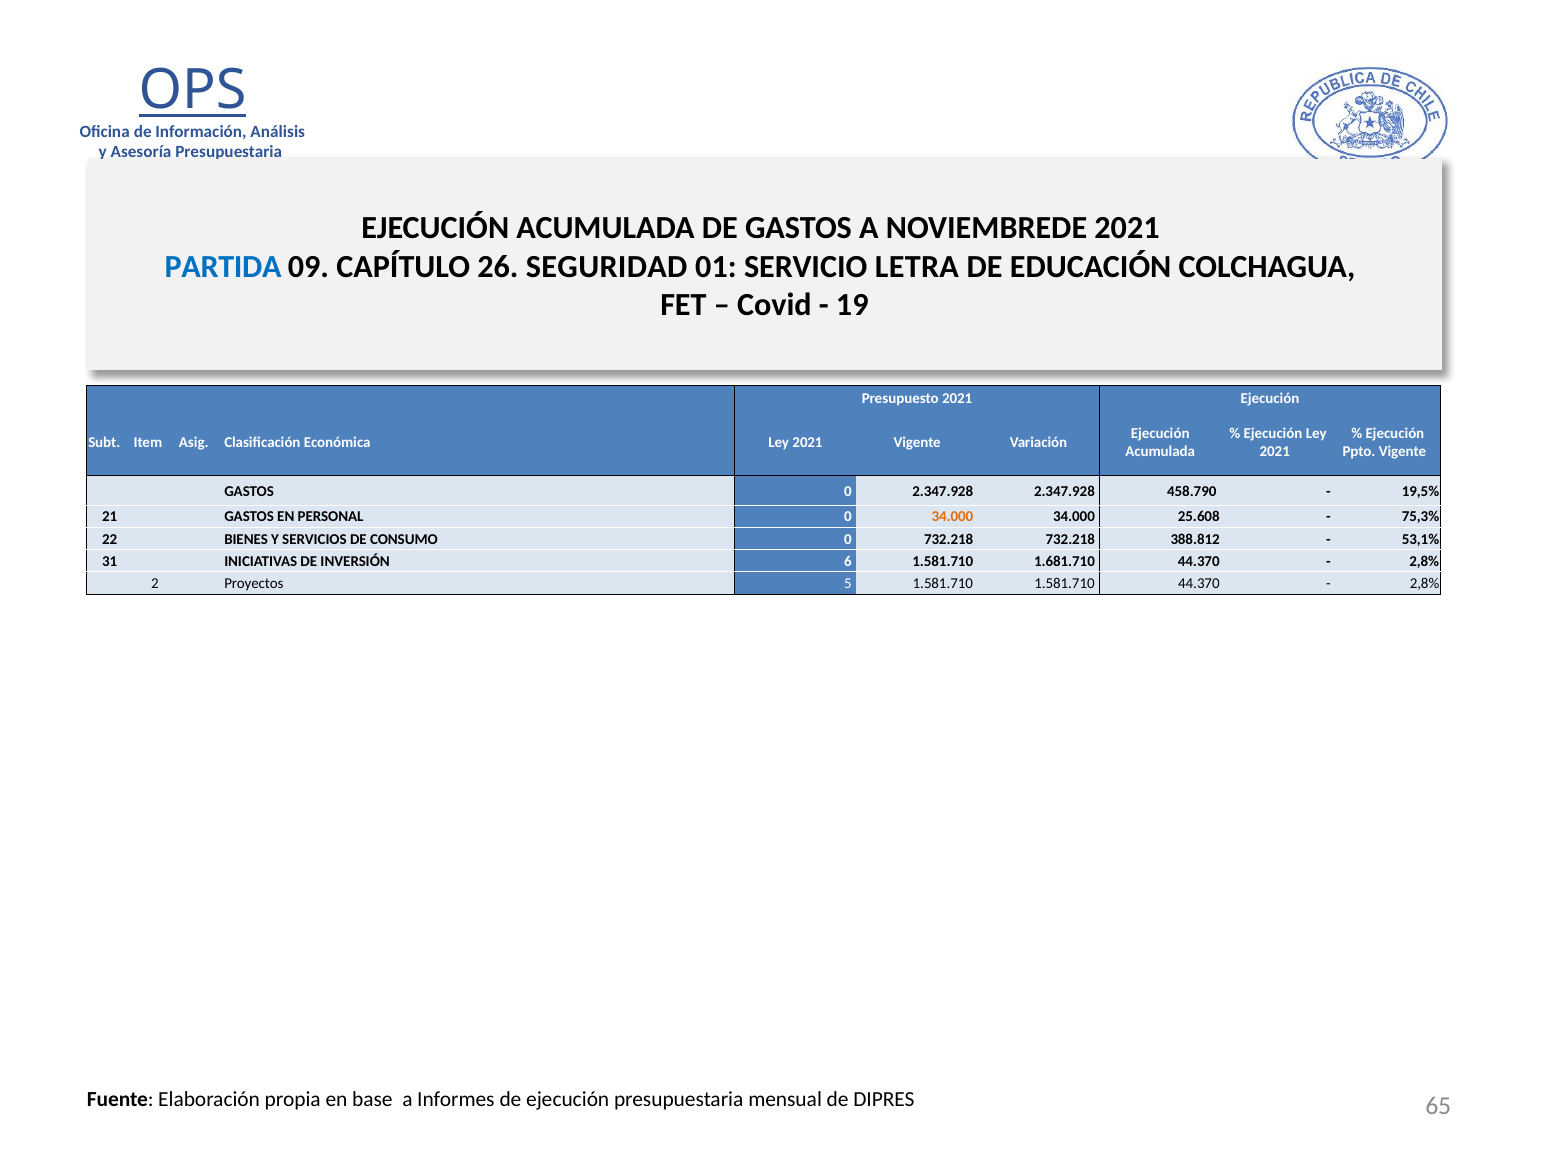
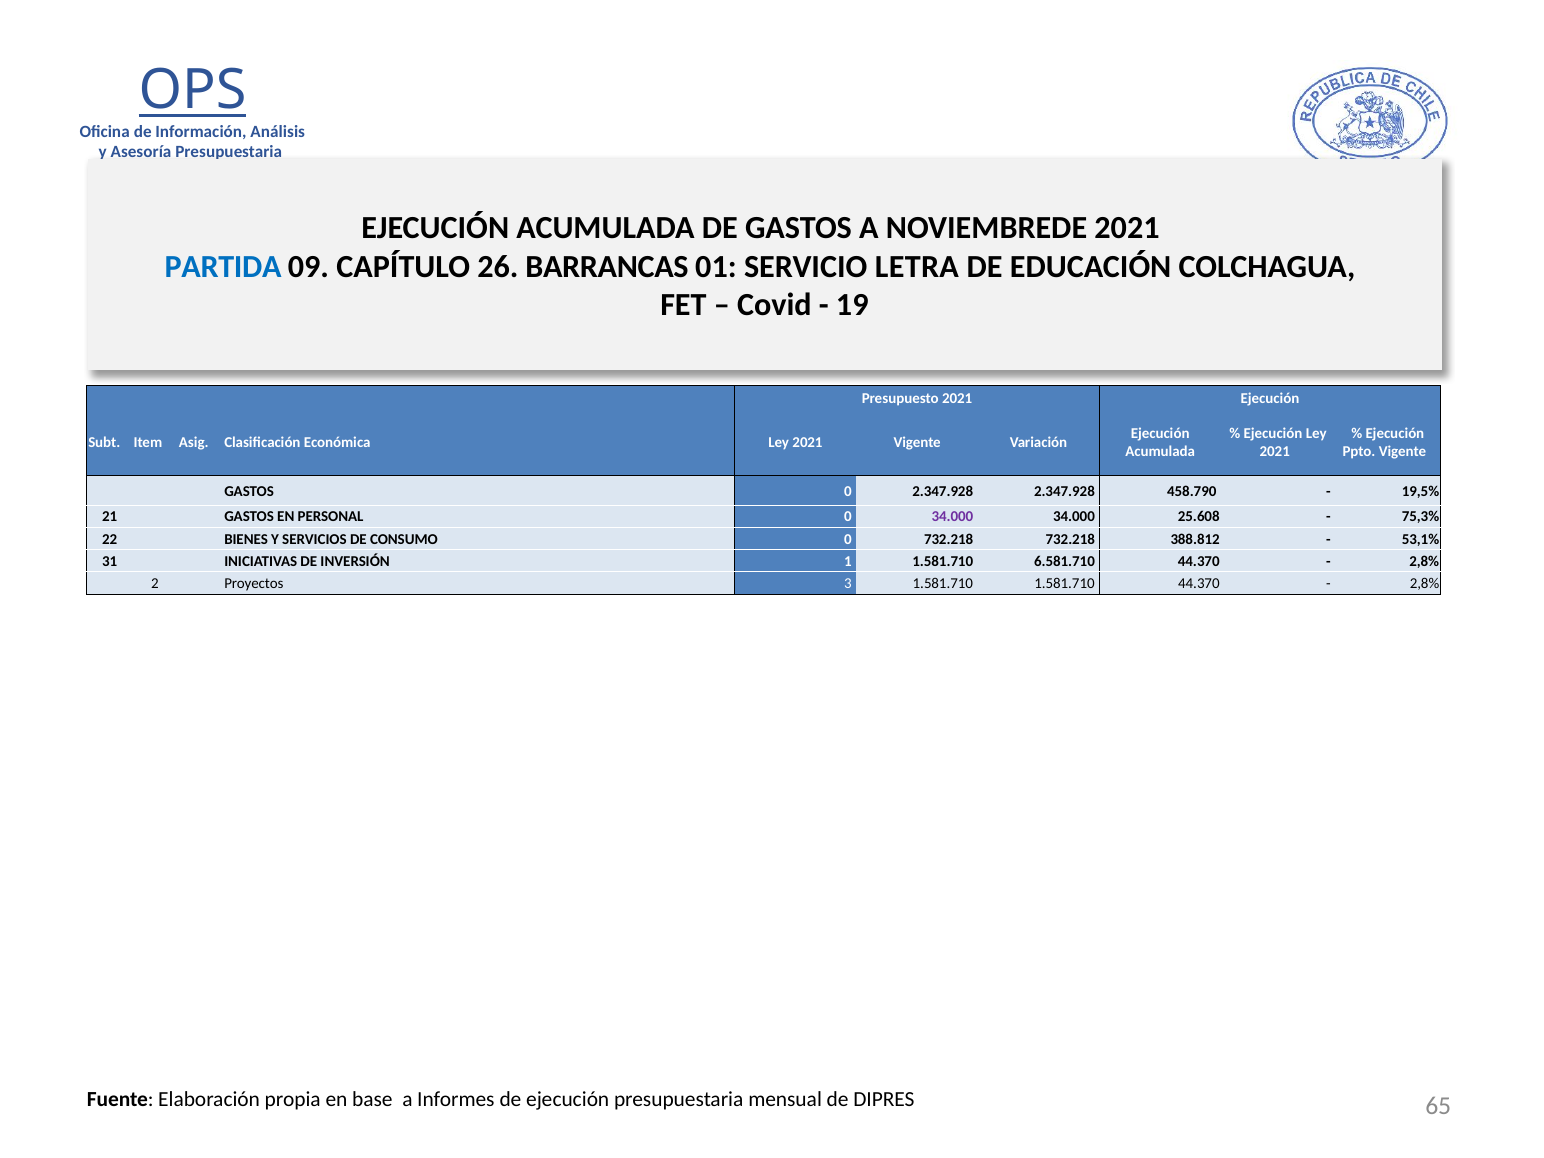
SEGURIDAD: SEGURIDAD -> BARRANCAS
34.000 at (952, 517) colour: orange -> purple
6: 6 -> 1
1.681.710: 1.681.710 -> 6.581.710
5: 5 -> 3
